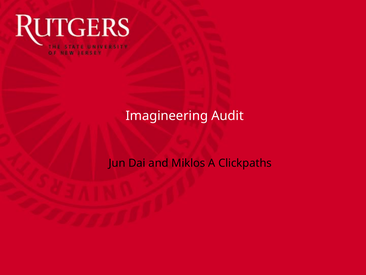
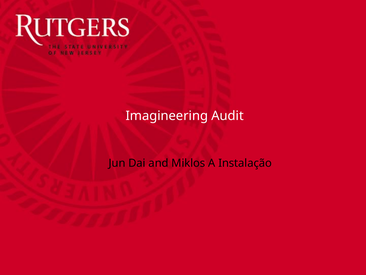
Clickpaths: Clickpaths -> Instalação
